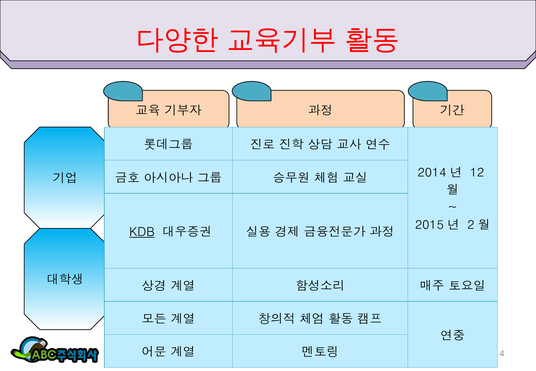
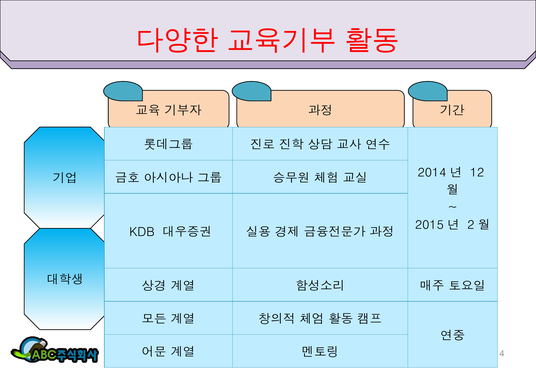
KDB underline: present -> none
